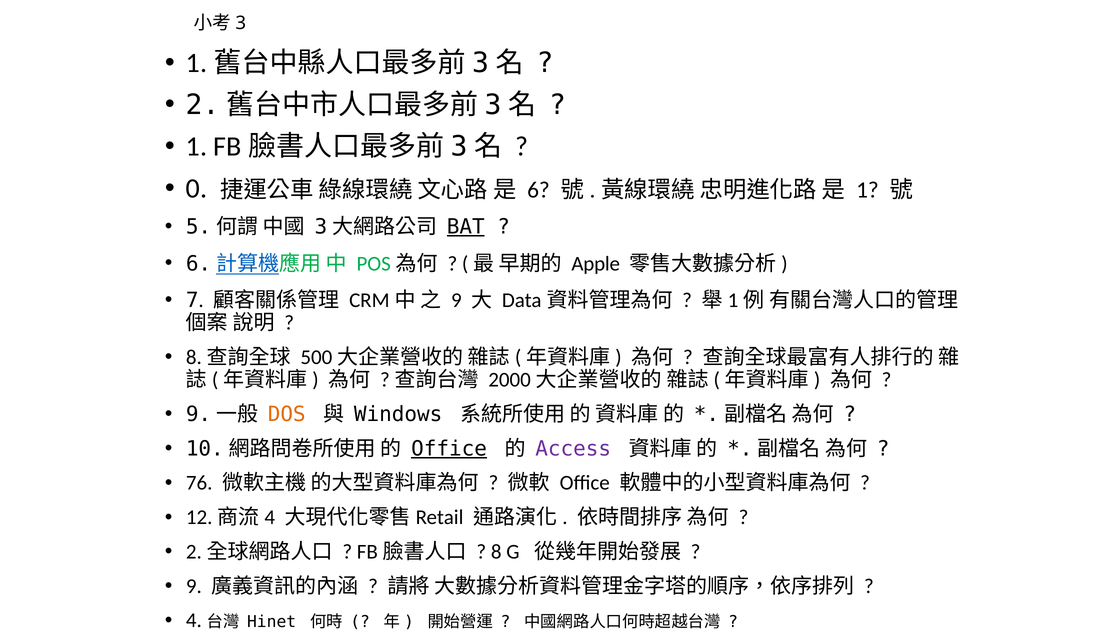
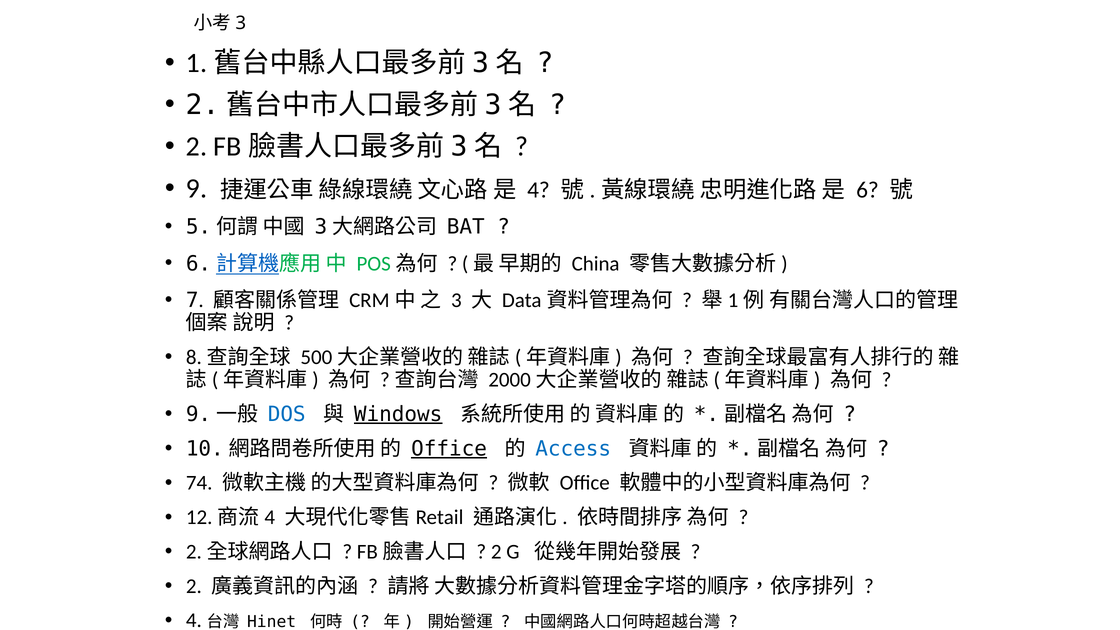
1 at (197, 147): 1 -> 2
0: 0 -> 9
6 at (538, 190): 6 -> 4
1 at (867, 190): 1 -> 6
BAT underline: present -> none
Apple: Apple -> China
9 at (456, 300): 9 -> 3
DOS colour: orange -> blue
Windows underline: none -> present
Access colour: purple -> blue
76: 76 -> 74
8 at (496, 552): 8 -> 2
9 at (194, 586): 9 -> 2
